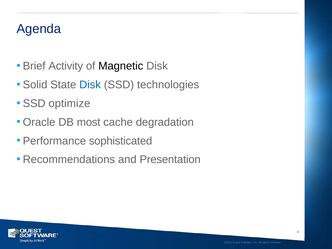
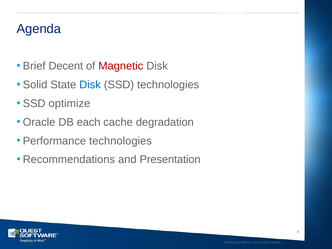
Activity: Activity -> Decent
Magnetic colour: black -> red
most: most -> each
Performance sophisticated: sophisticated -> technologies
